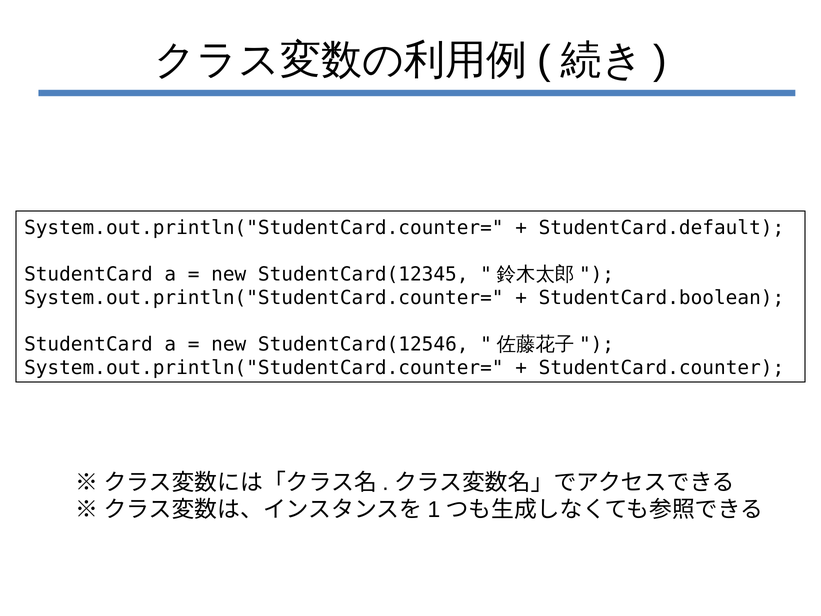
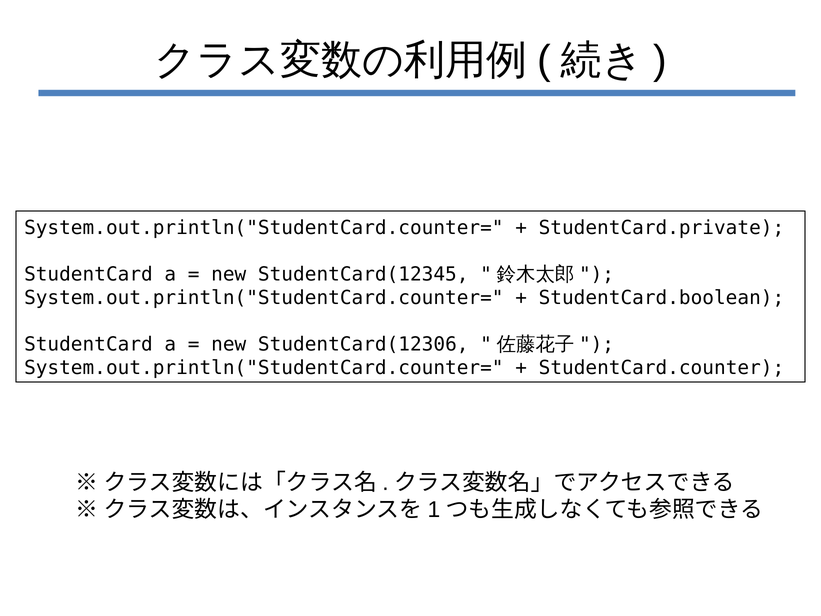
StudentCard.default: StudentCard.default -> StudentCard.private
StudentCard(12546: StudentCard(12546 -> StudentCard(12306
